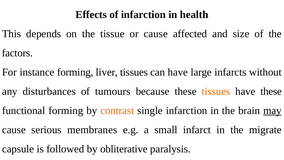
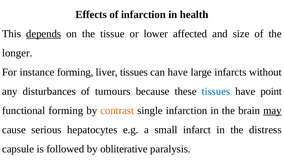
depends underline: none -> present
or cause: cause -> lower
factors: factors -> longer
tissues at (216, 91) colour: orange -> blue
have these: these -> point
membranes: membranes -> hepatocytes
migrate: migrate -> distress
